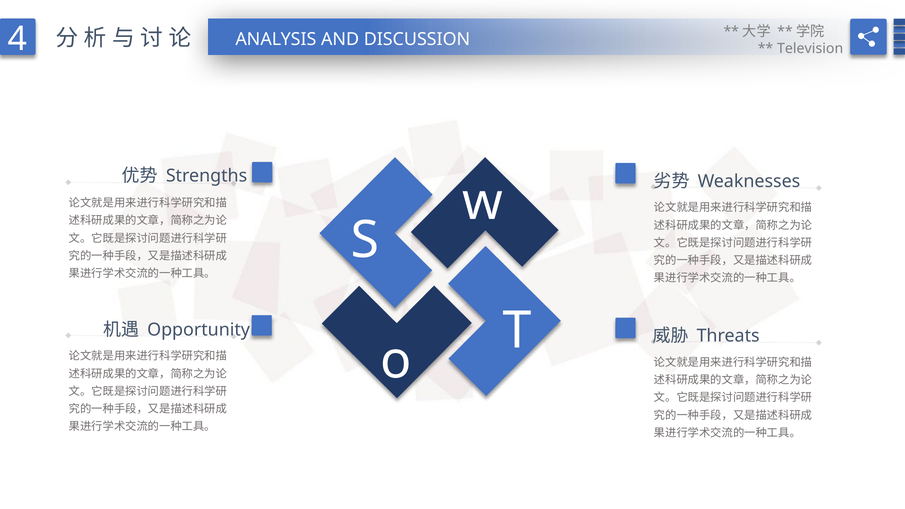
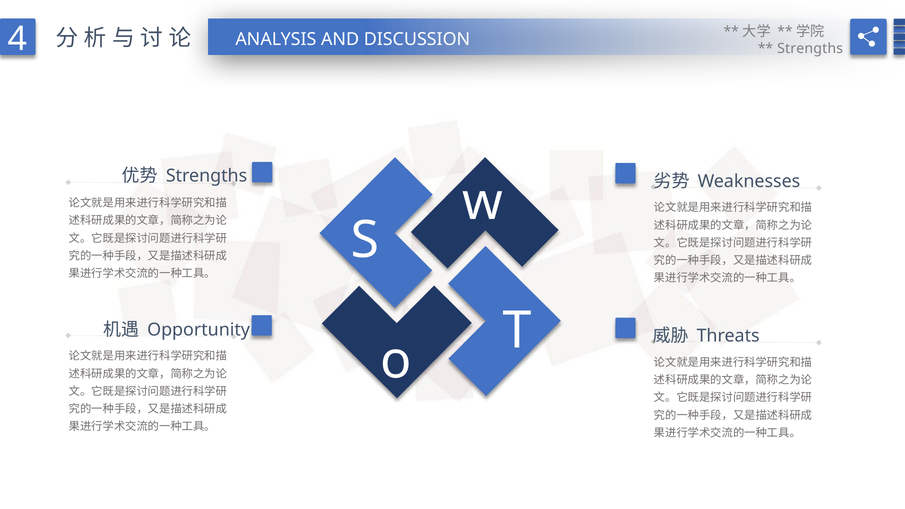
Television at (810, 49): Television -> Strengths
